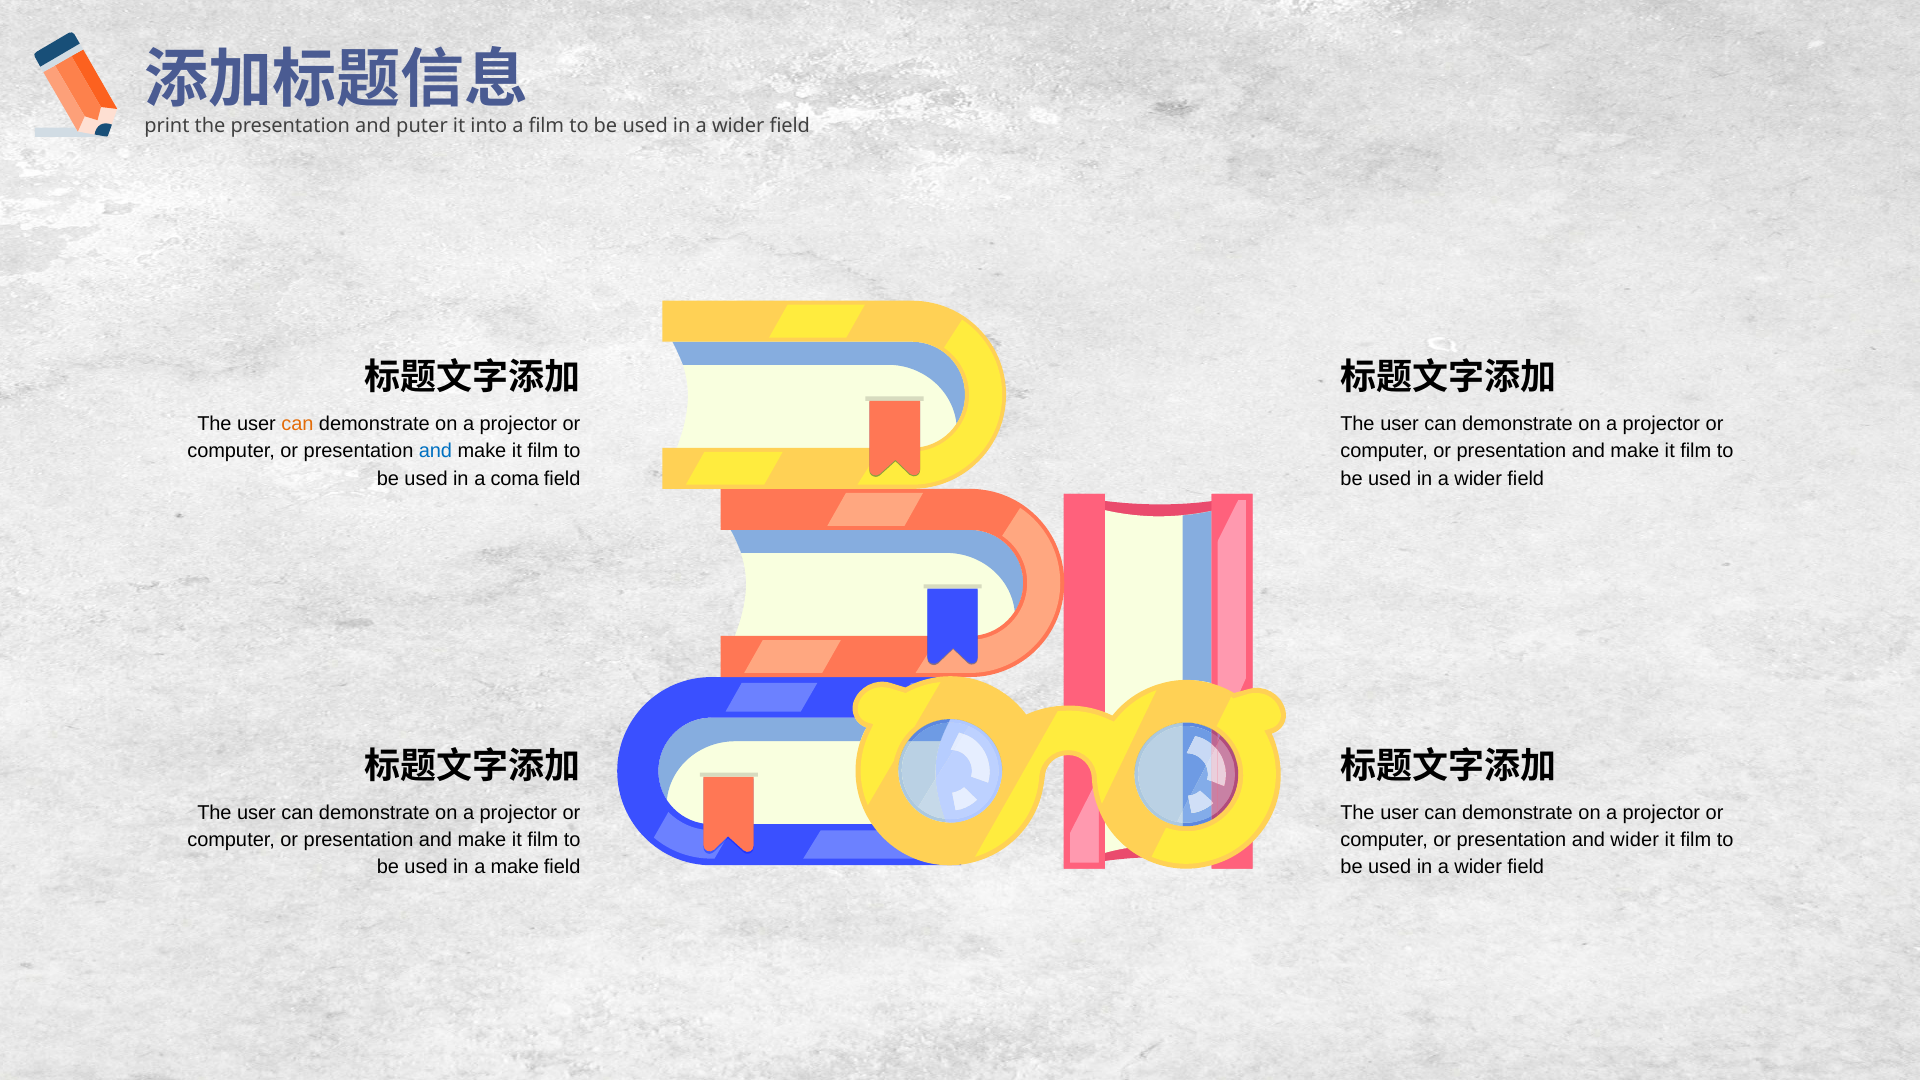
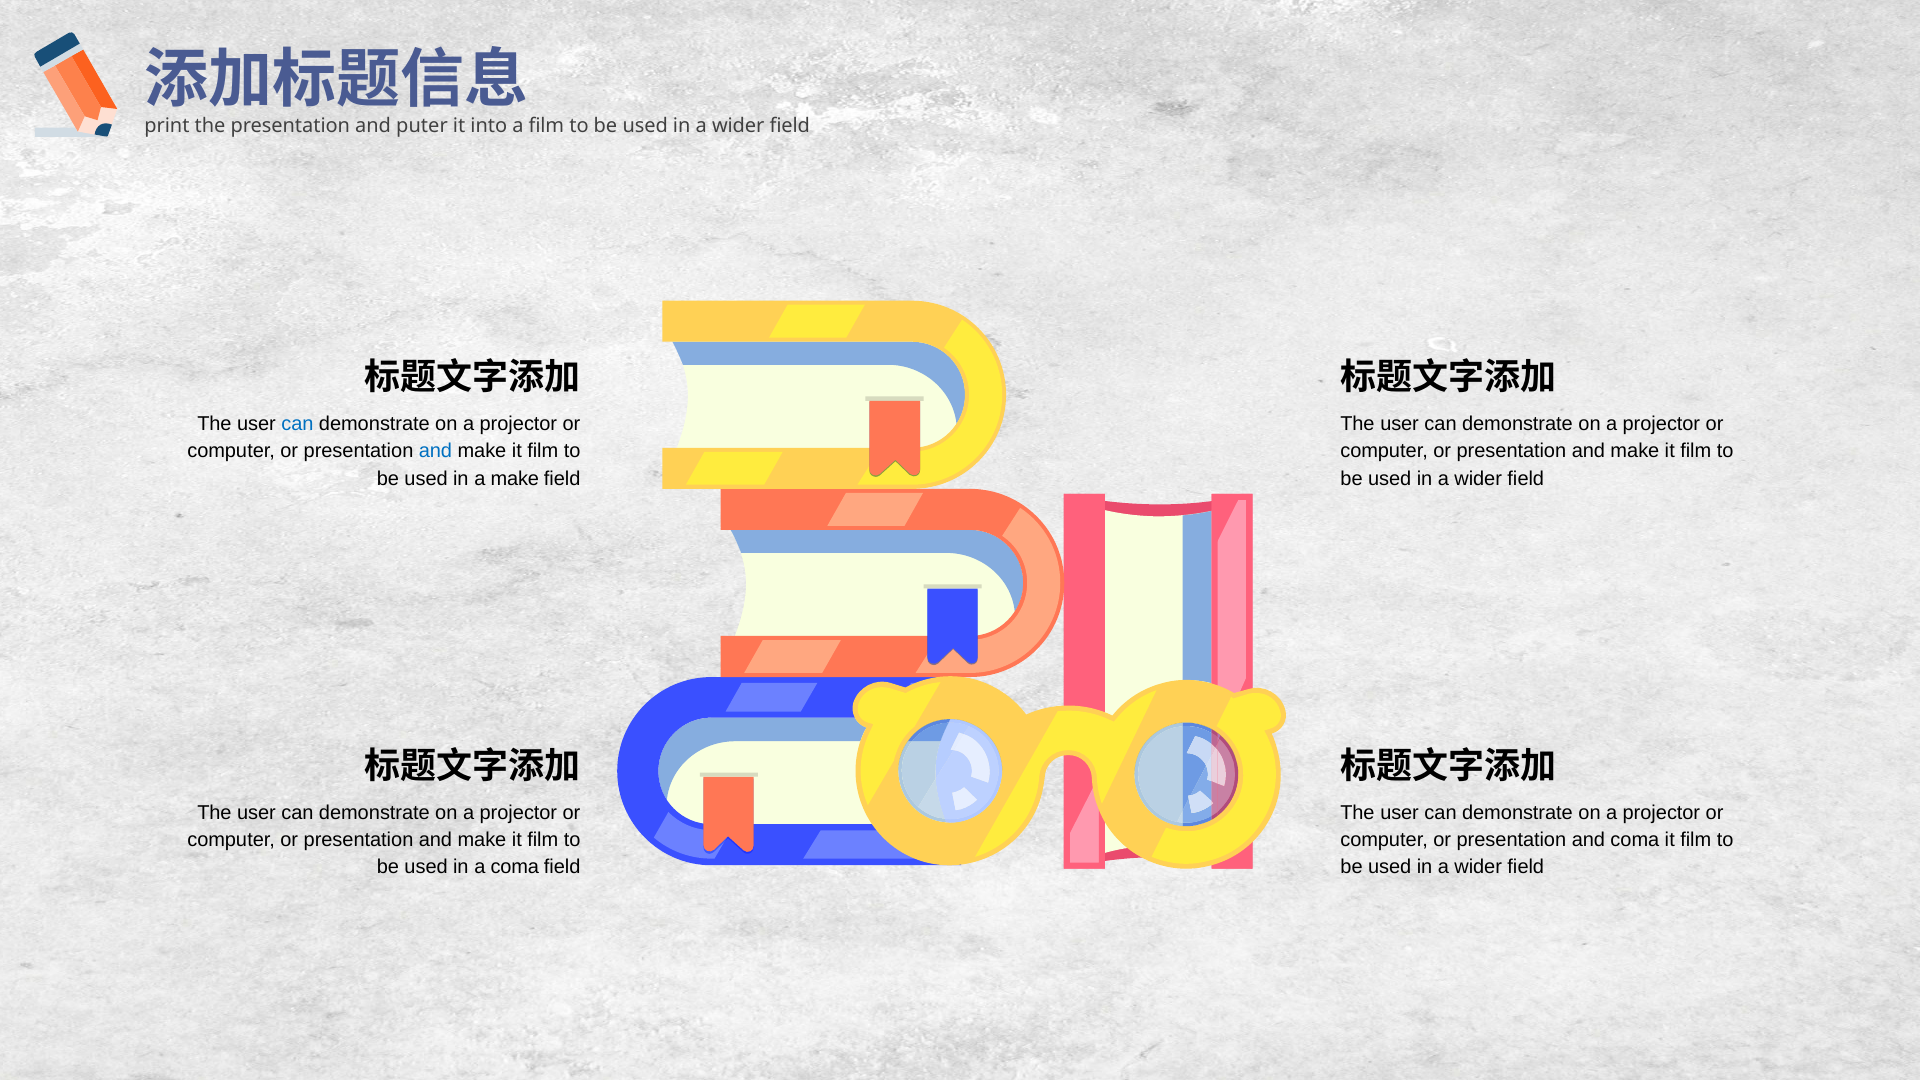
can at (297, 424) colour: orange -> blue
a coma: coma -> make
and wider: wider -> coma
a make: make -> coma
